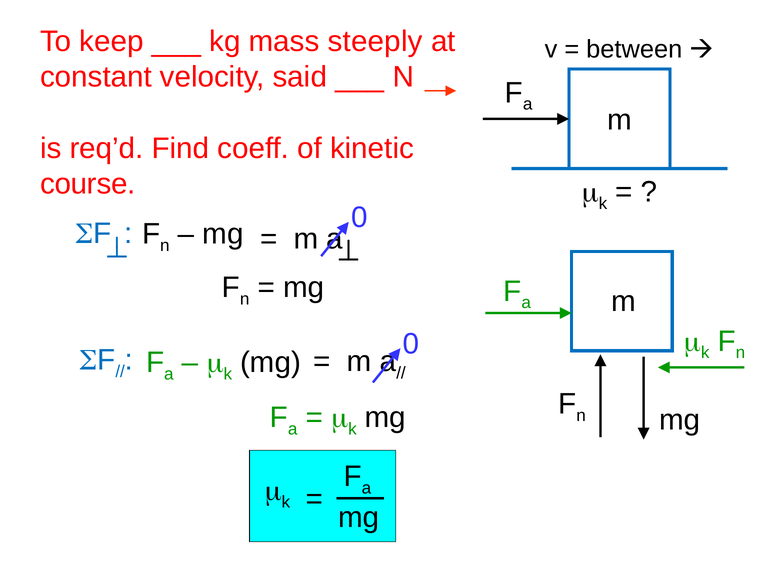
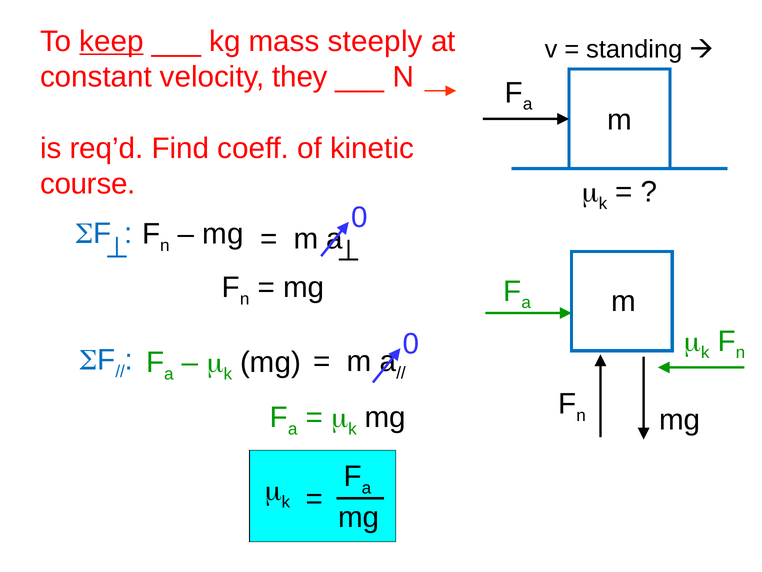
keep underline: none -> present
between: between -> standing
said: said -> they
